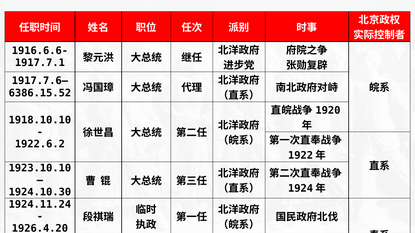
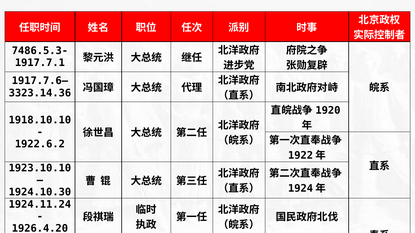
1916.6.6-: 1916.6.6- -> 7486.5.3-
6386.15.52: 6386.15.52 -> 3323.14.36
